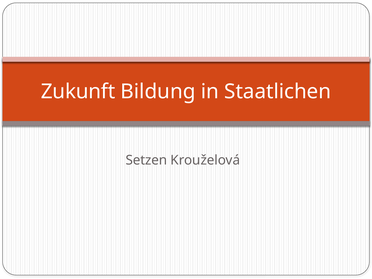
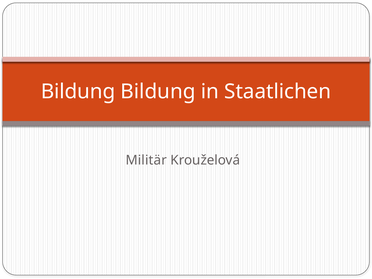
Zukunft at (78, 92): Zukunft -> Bildung
Setzen: Setzen -> Militär
